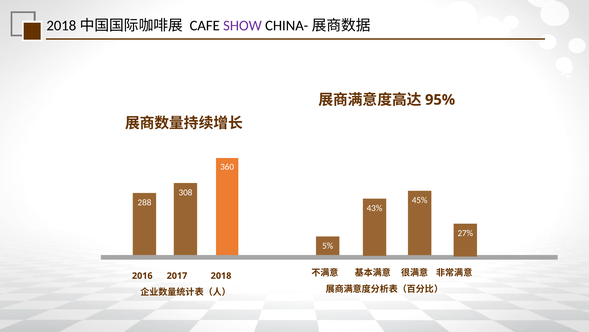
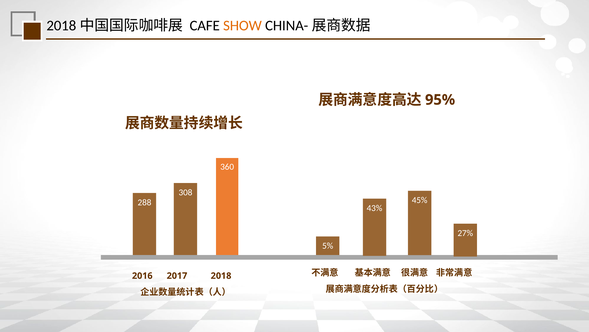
SHOW colour: purple -> orange
